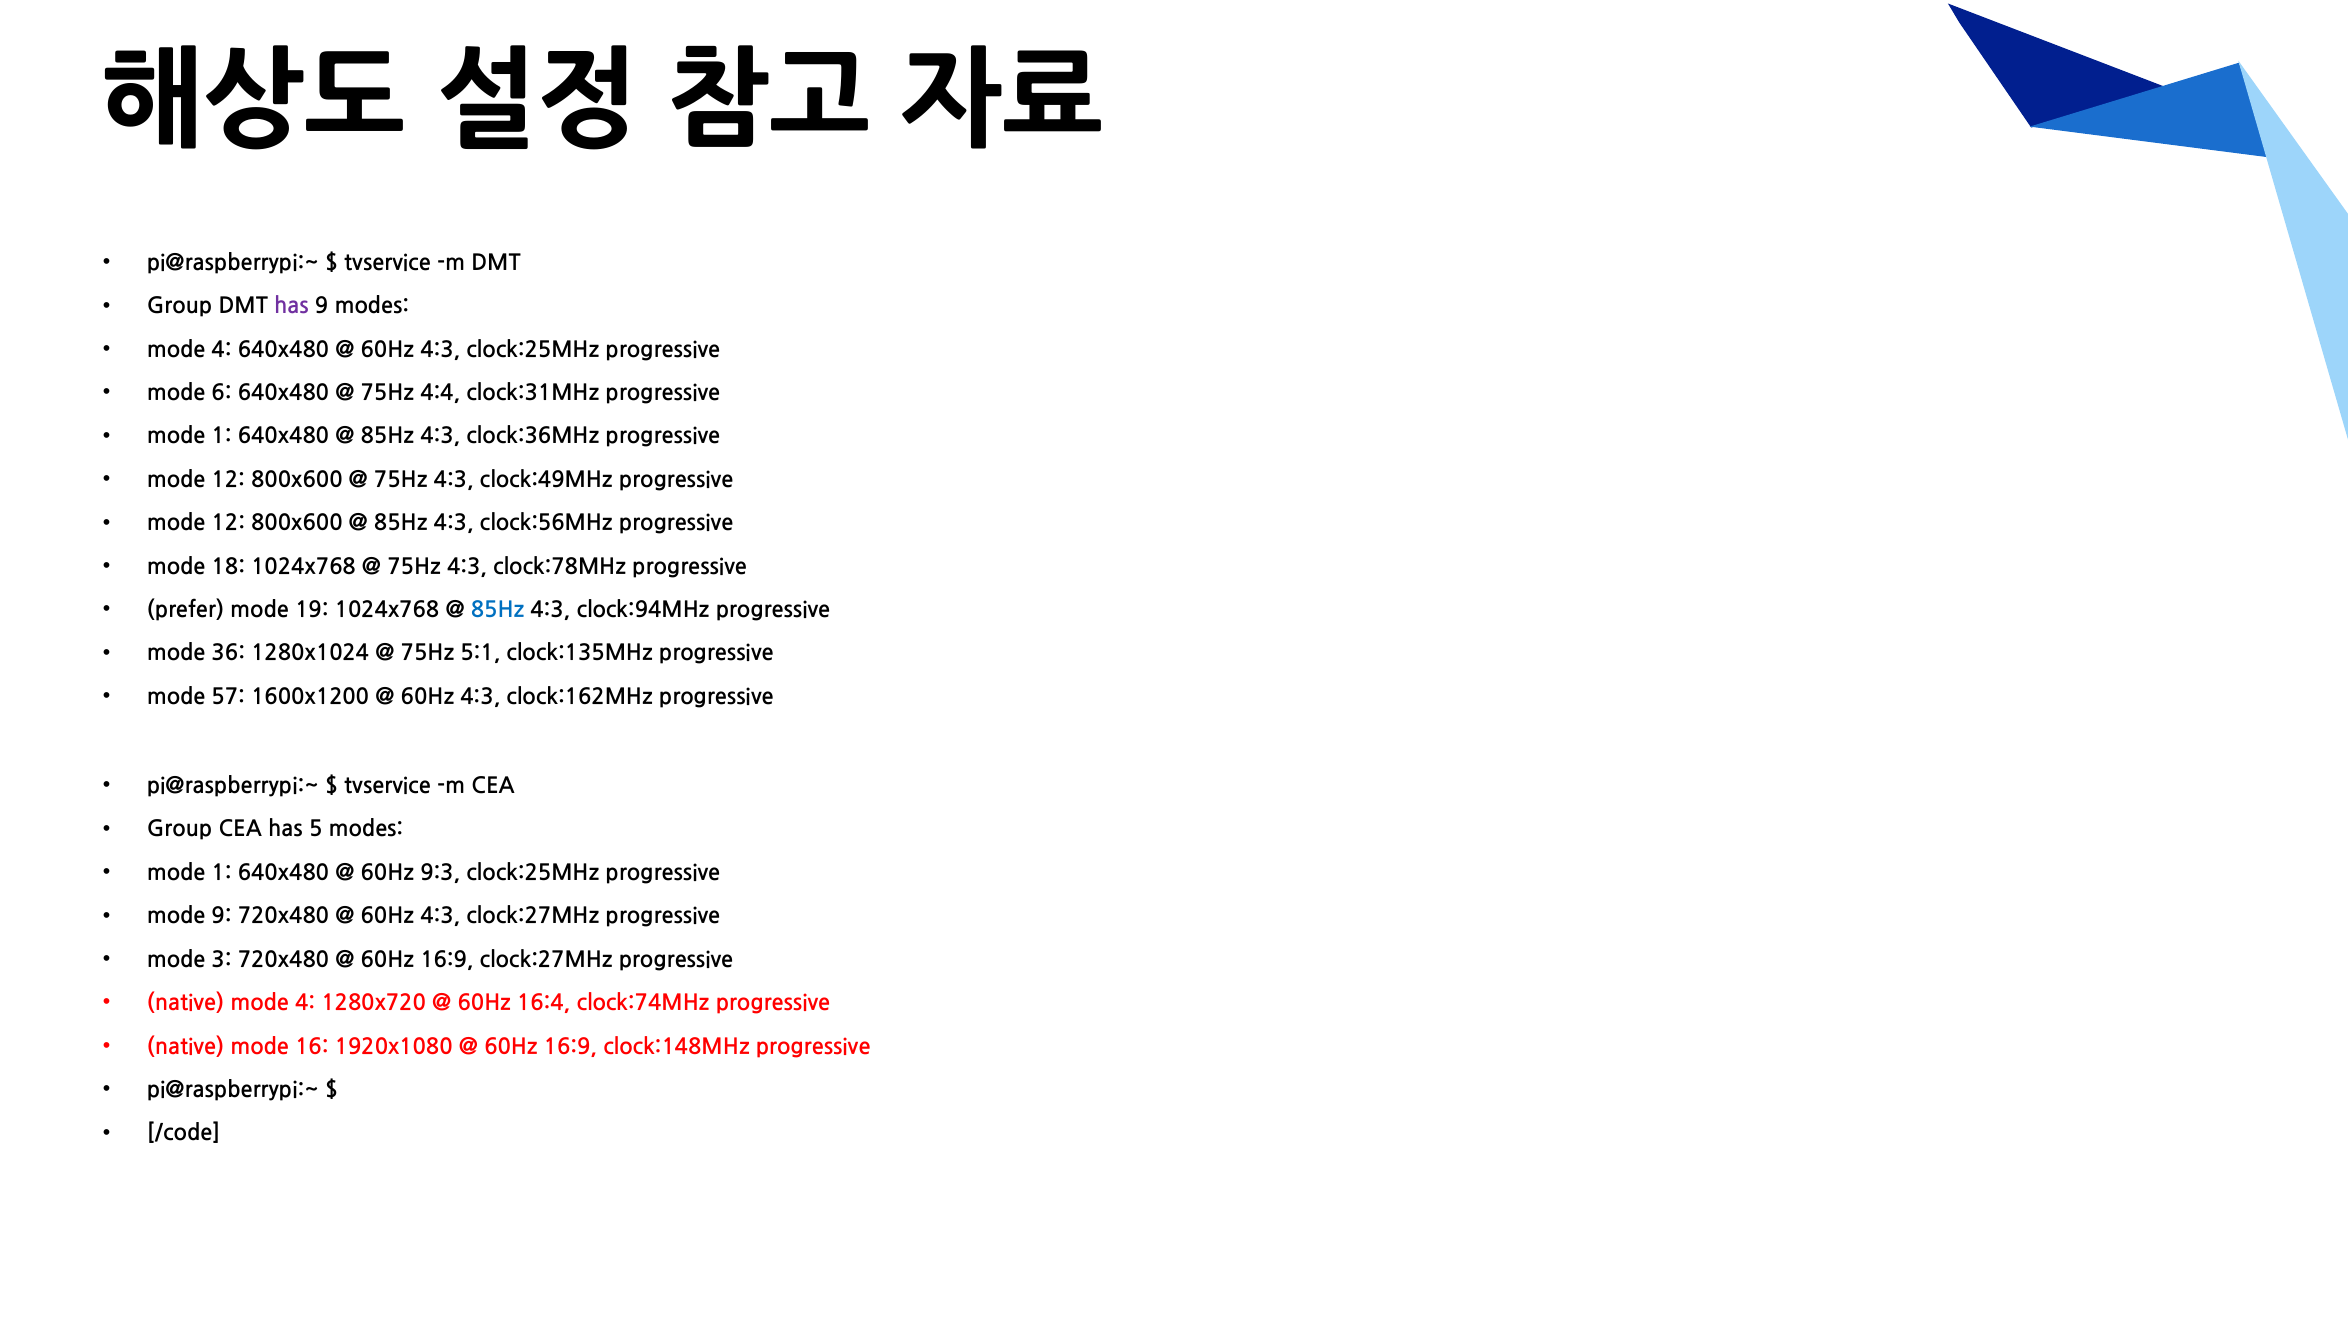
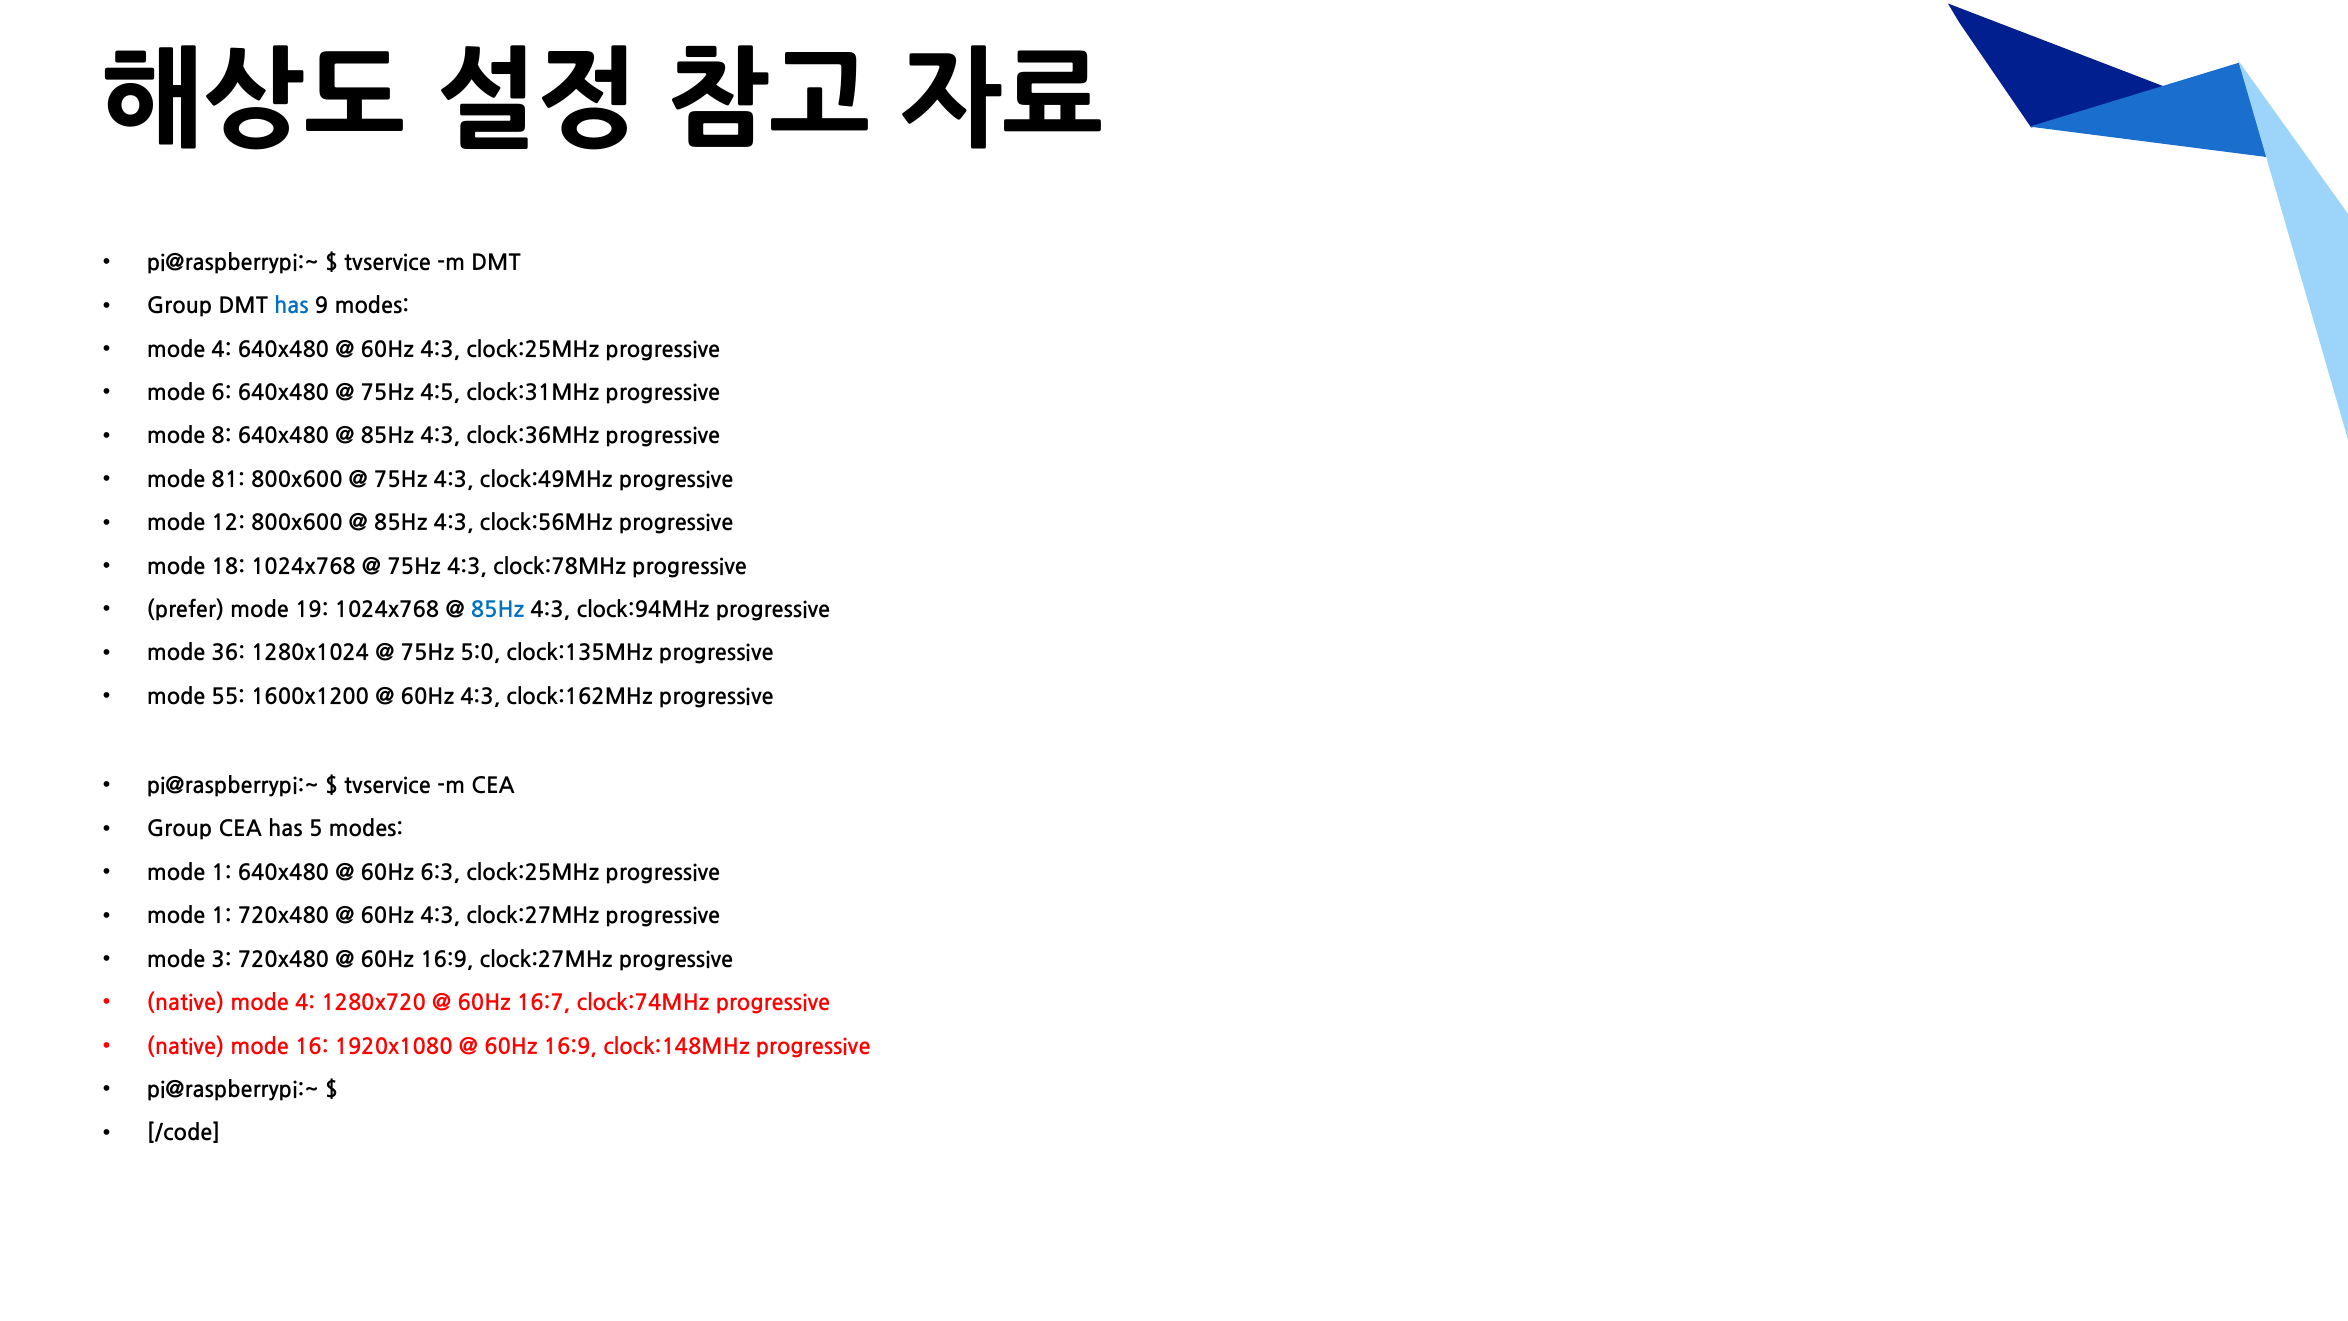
has at (291, 306) colour: purple -> blue
4:4: 4:4 -> 4:5
1 at (222, 437): 1 -> 8
12 at (228, 480): 12 -> 81
5:1: 5:1 -> 5:0
57: 57 -> 55
9:3: 9:3 -> 6:3
9 at (222, 916): 9 -> 1
16:4: 16:4 -> 16:7
